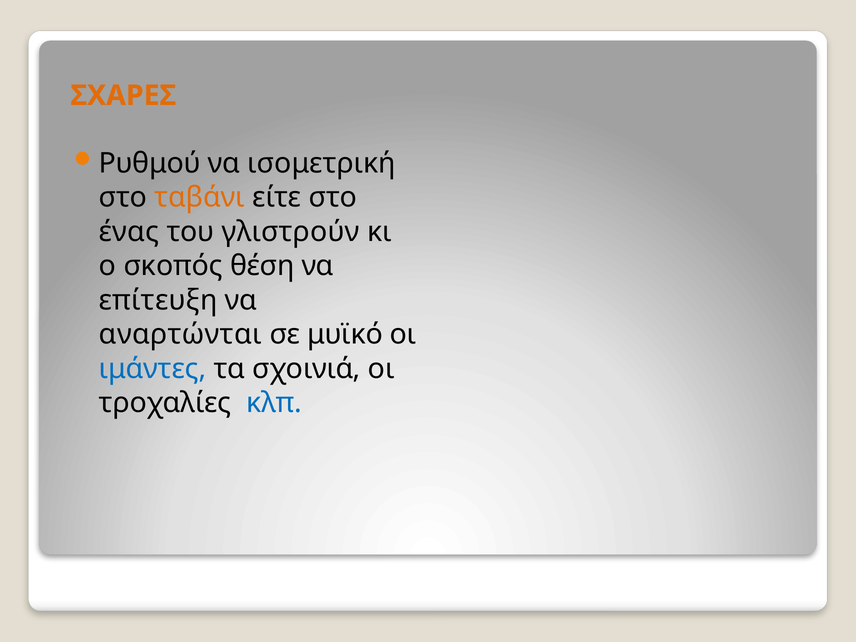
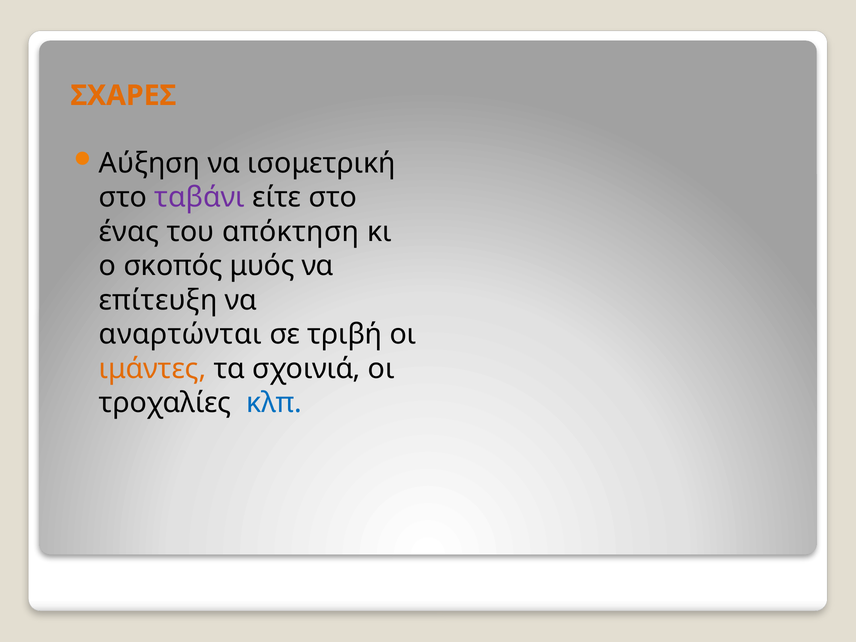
Ρυθμού: Ρυθμού -> Αύξηση
ταβάνι colour: orange -> purple
γλιστρούν: γλιστρούν -> απόκτηση
θέση: θέση -> μυός
μυϊκό: μυϊκό -> τριβή
ιμάντες colour: blue -> orange
